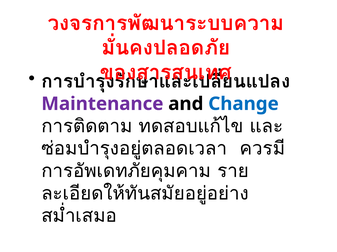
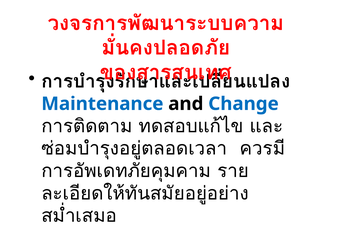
Maintenance colour: purple -> blue
